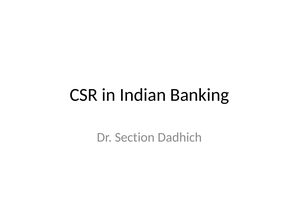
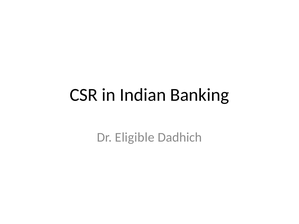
Section: Section -> Eligible
